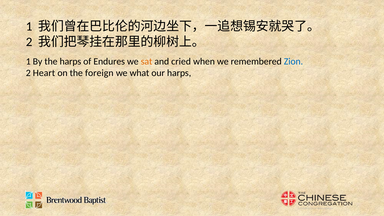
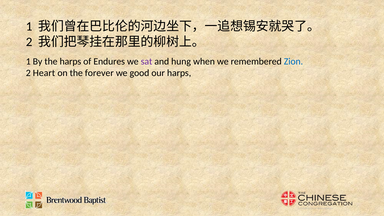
sat colour: orange -> purple
cried: cried -> hung
foreign: foreign -> forever
what: what -> good
